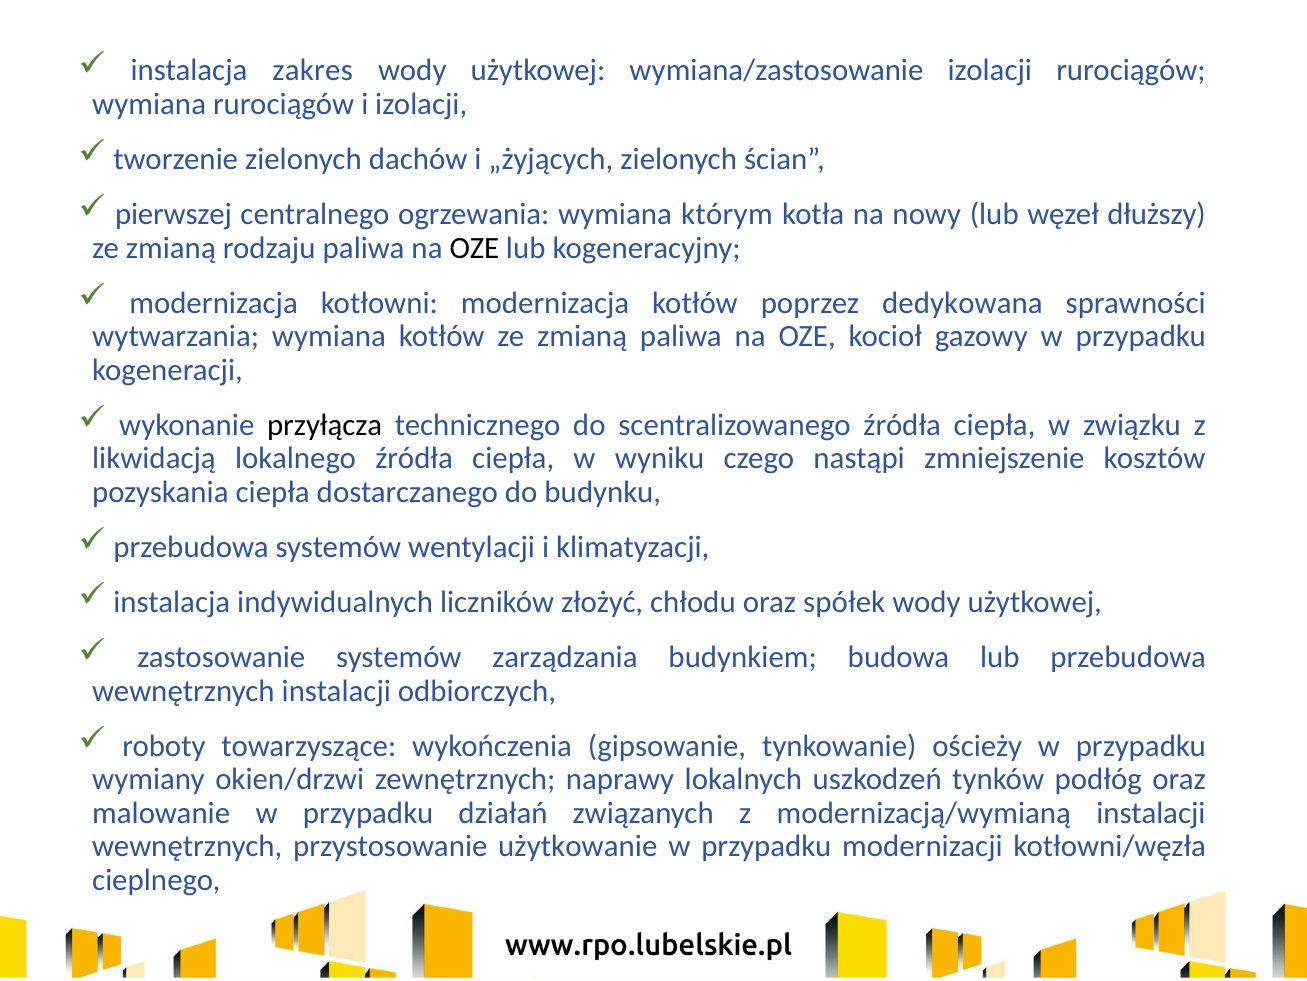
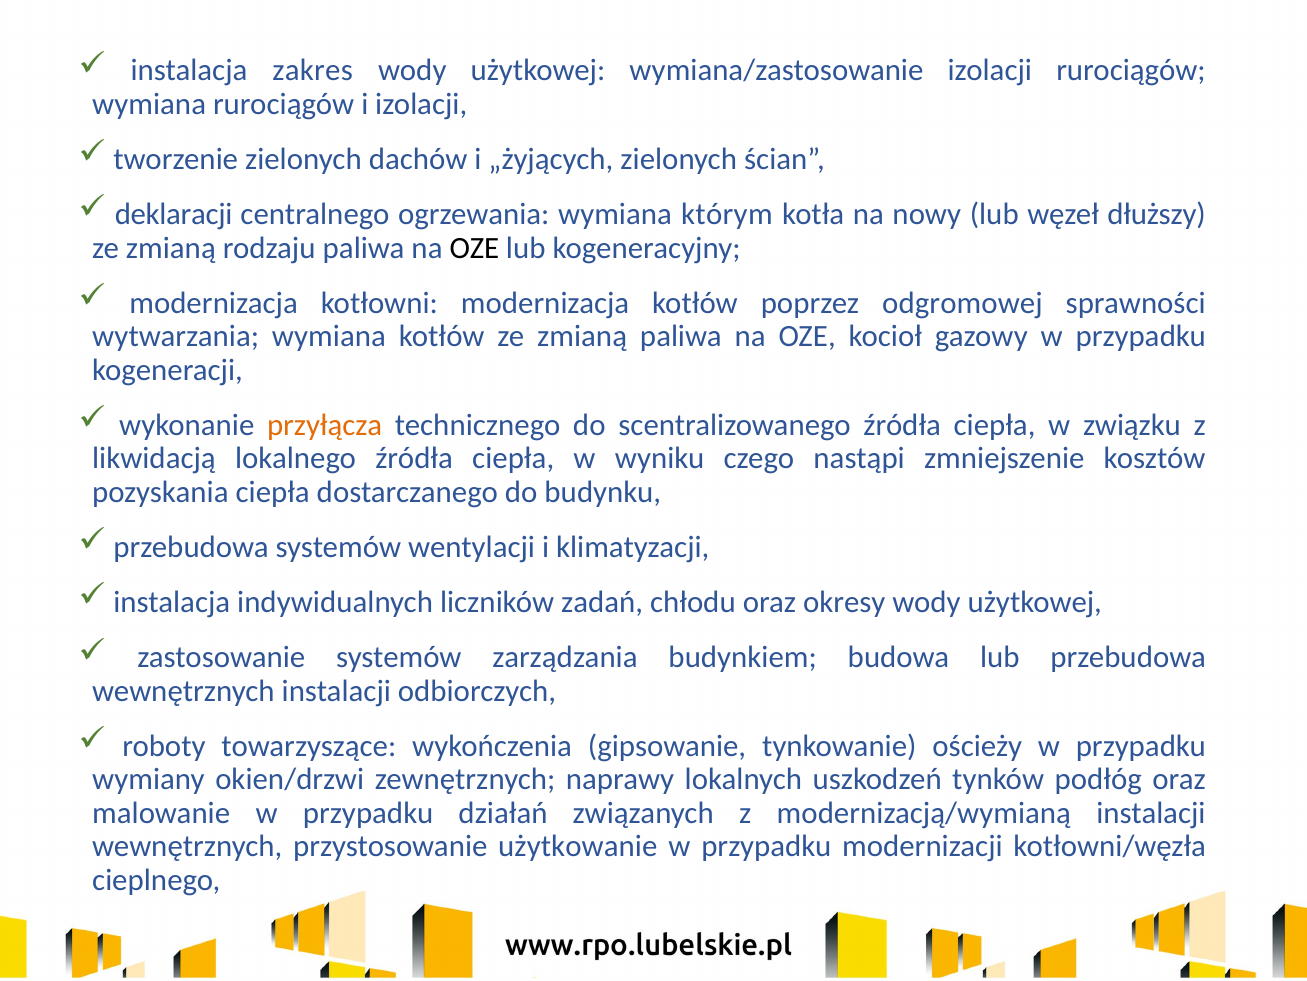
pierwszej: pierwszej -> deklaracji
dedykowana: dedykowana -> odgromowej
przyłącza colour: black -> orange
złożyć: złożyć -> zadań
spółek: spółek -> okresy
